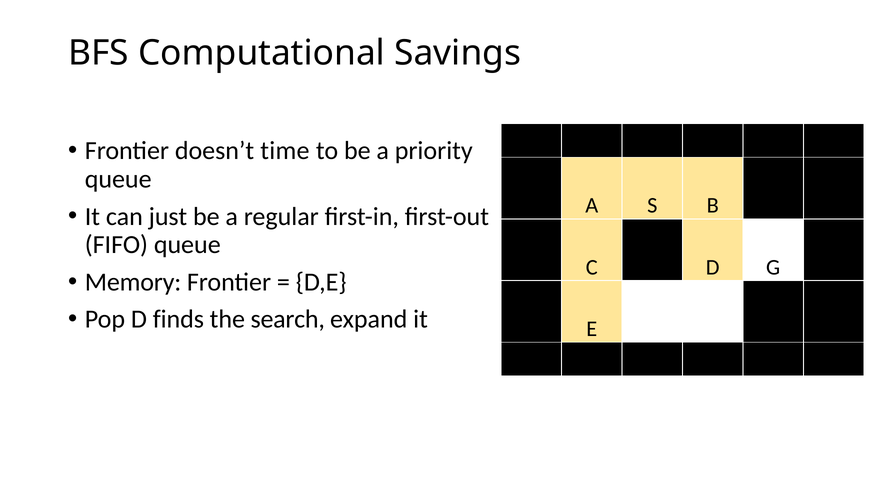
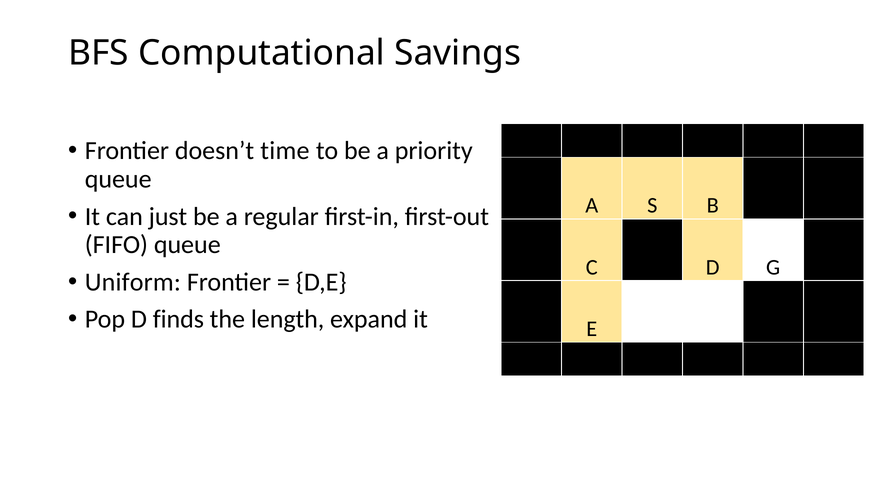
Memory: Memory -> Uniform
search: search -> length
